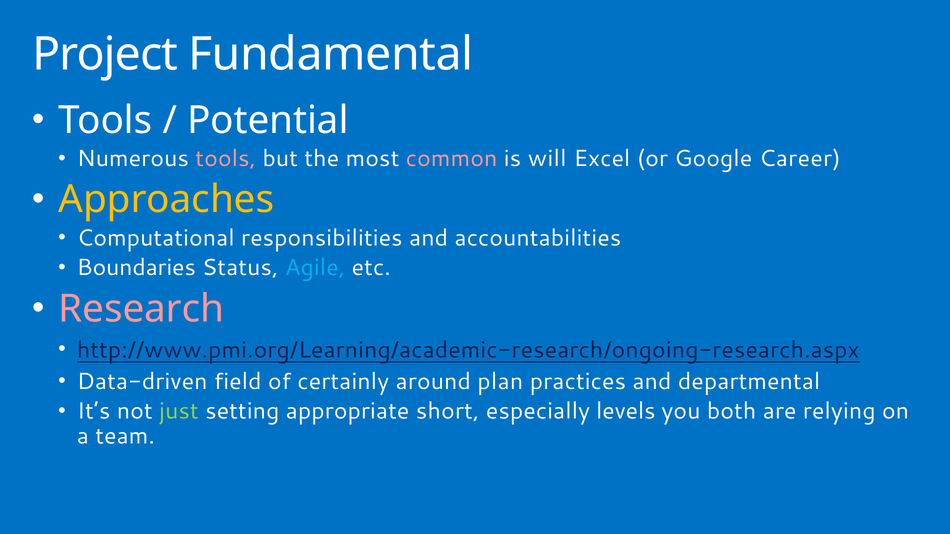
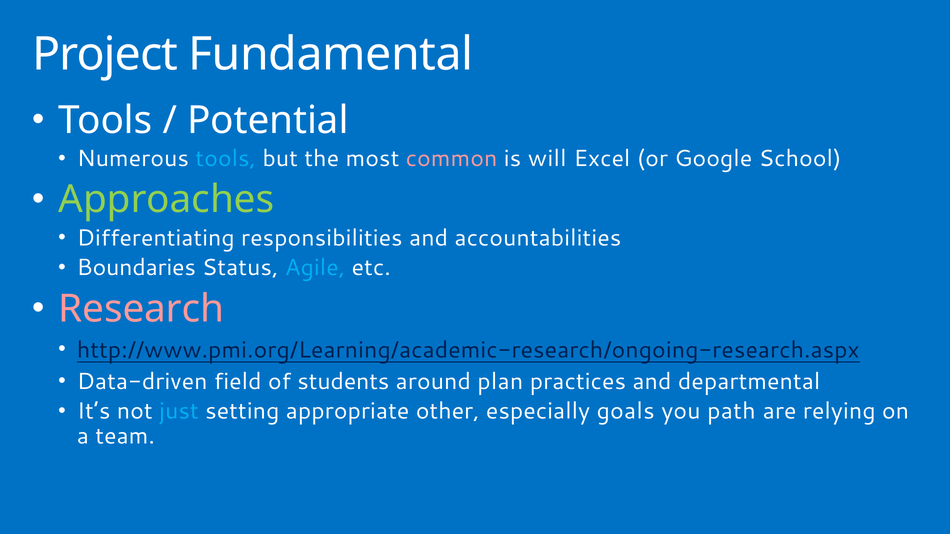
tools at (226, 159) colour: pink -> light blue
Career: Career -> School
Approaches colour: yellow -> light green
Computational: Computational -> Differentiating
certainly: certainly -> students
just colour: light green -> light blue
short: short -> other
levels: levels -> goals
both: both -> path
